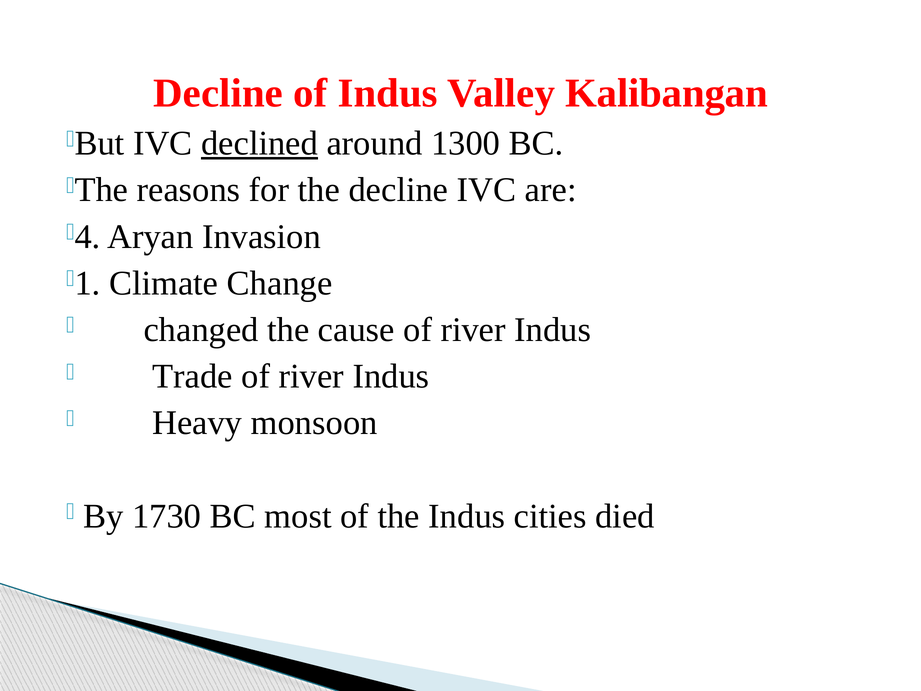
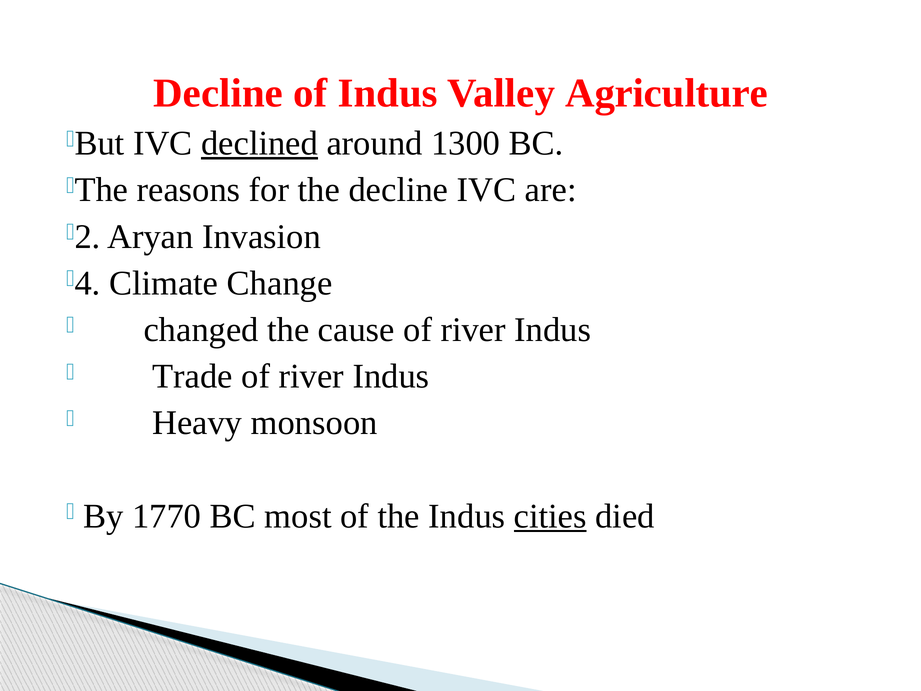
Kalibangan: Kalibangan -> Agriculture
4: 4 -> 2
1: 1 -> 4
1730: 1730 -> 1770
cities underline: none -> present
